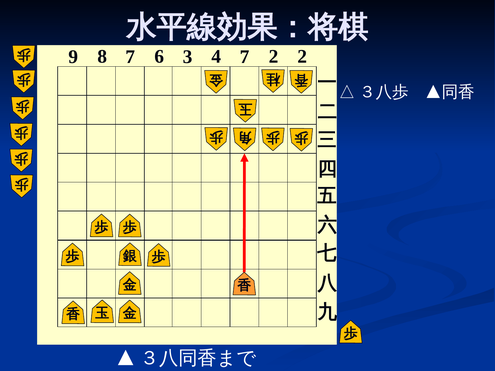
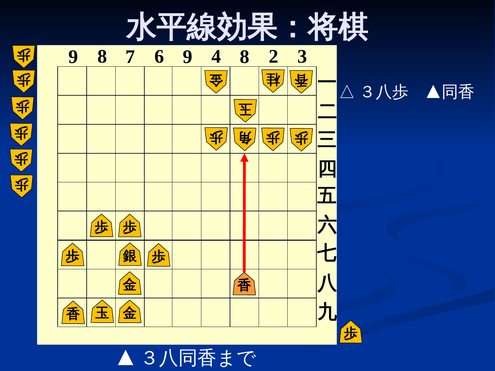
6 3: 3 -> 9
4 7: 7 -> 8
2 2: 2 -> 3
